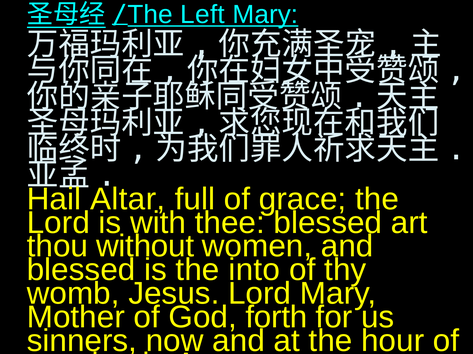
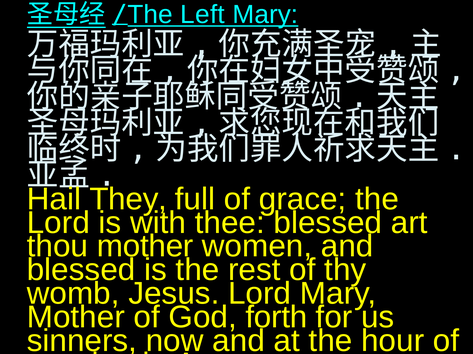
Altar: Altar -> They
thou without: without -> mother
into: into -> rest
